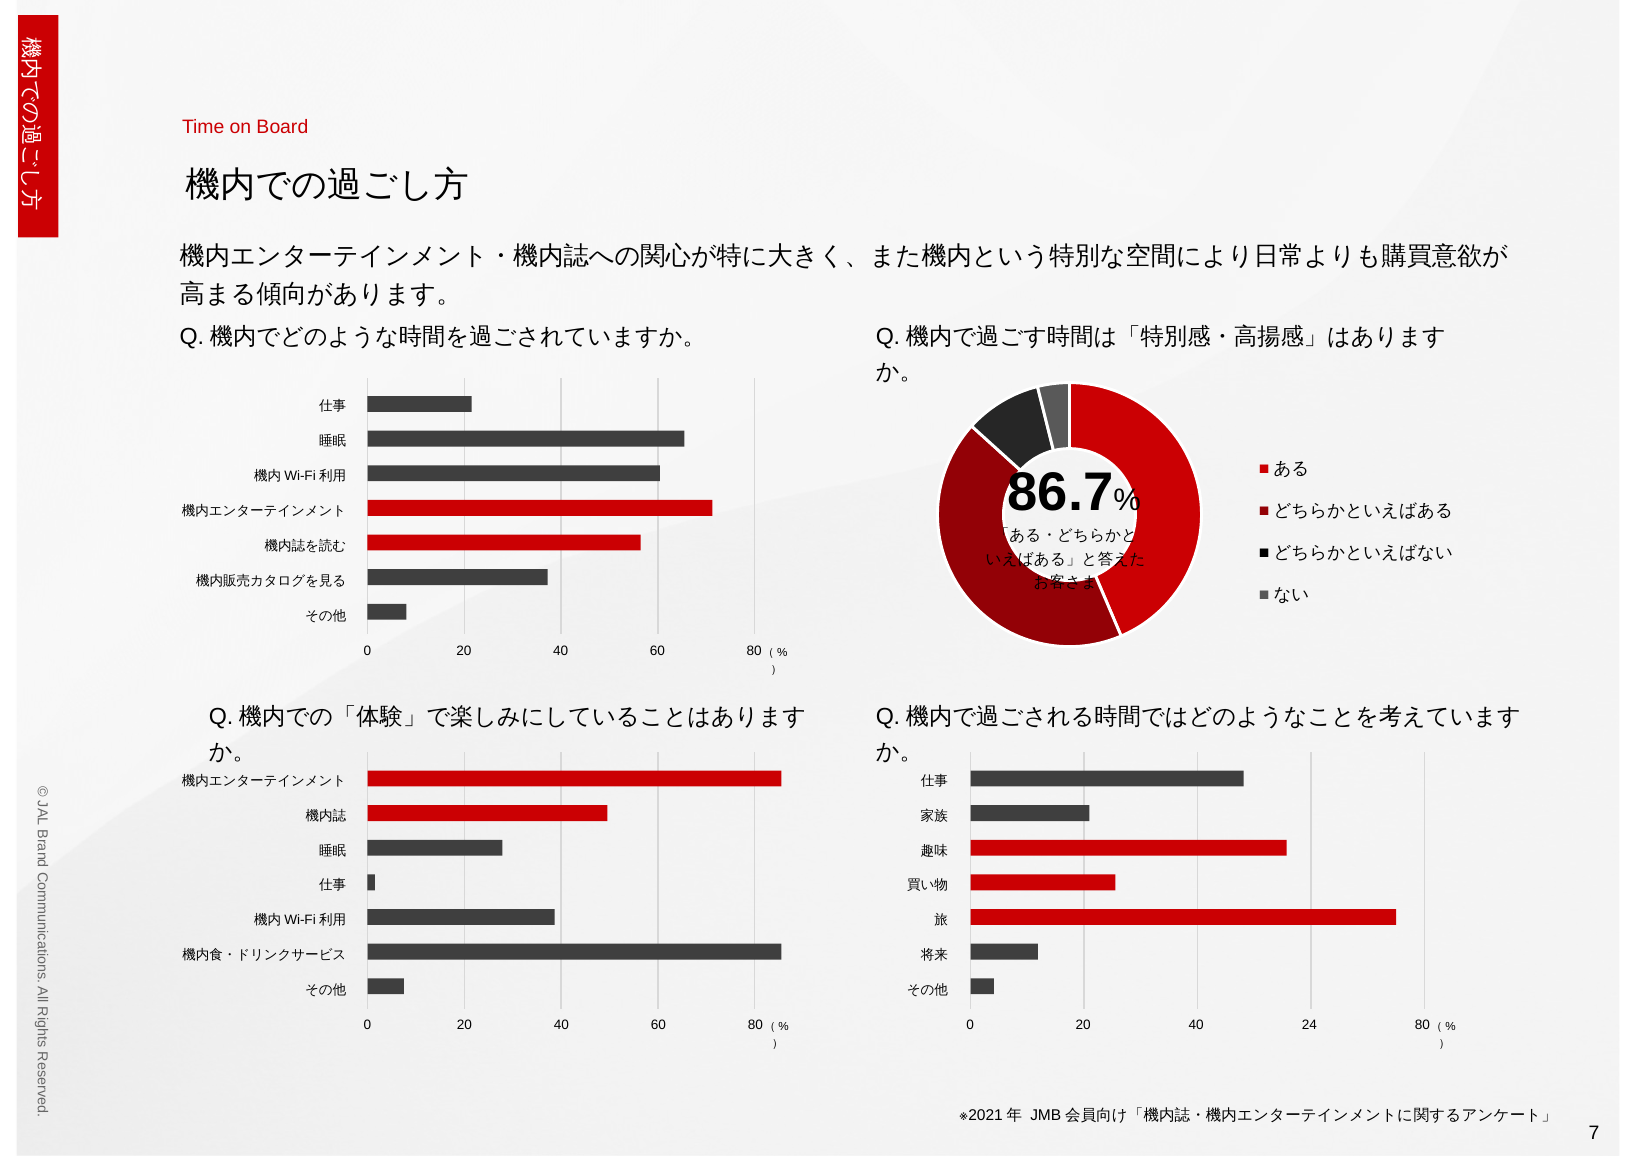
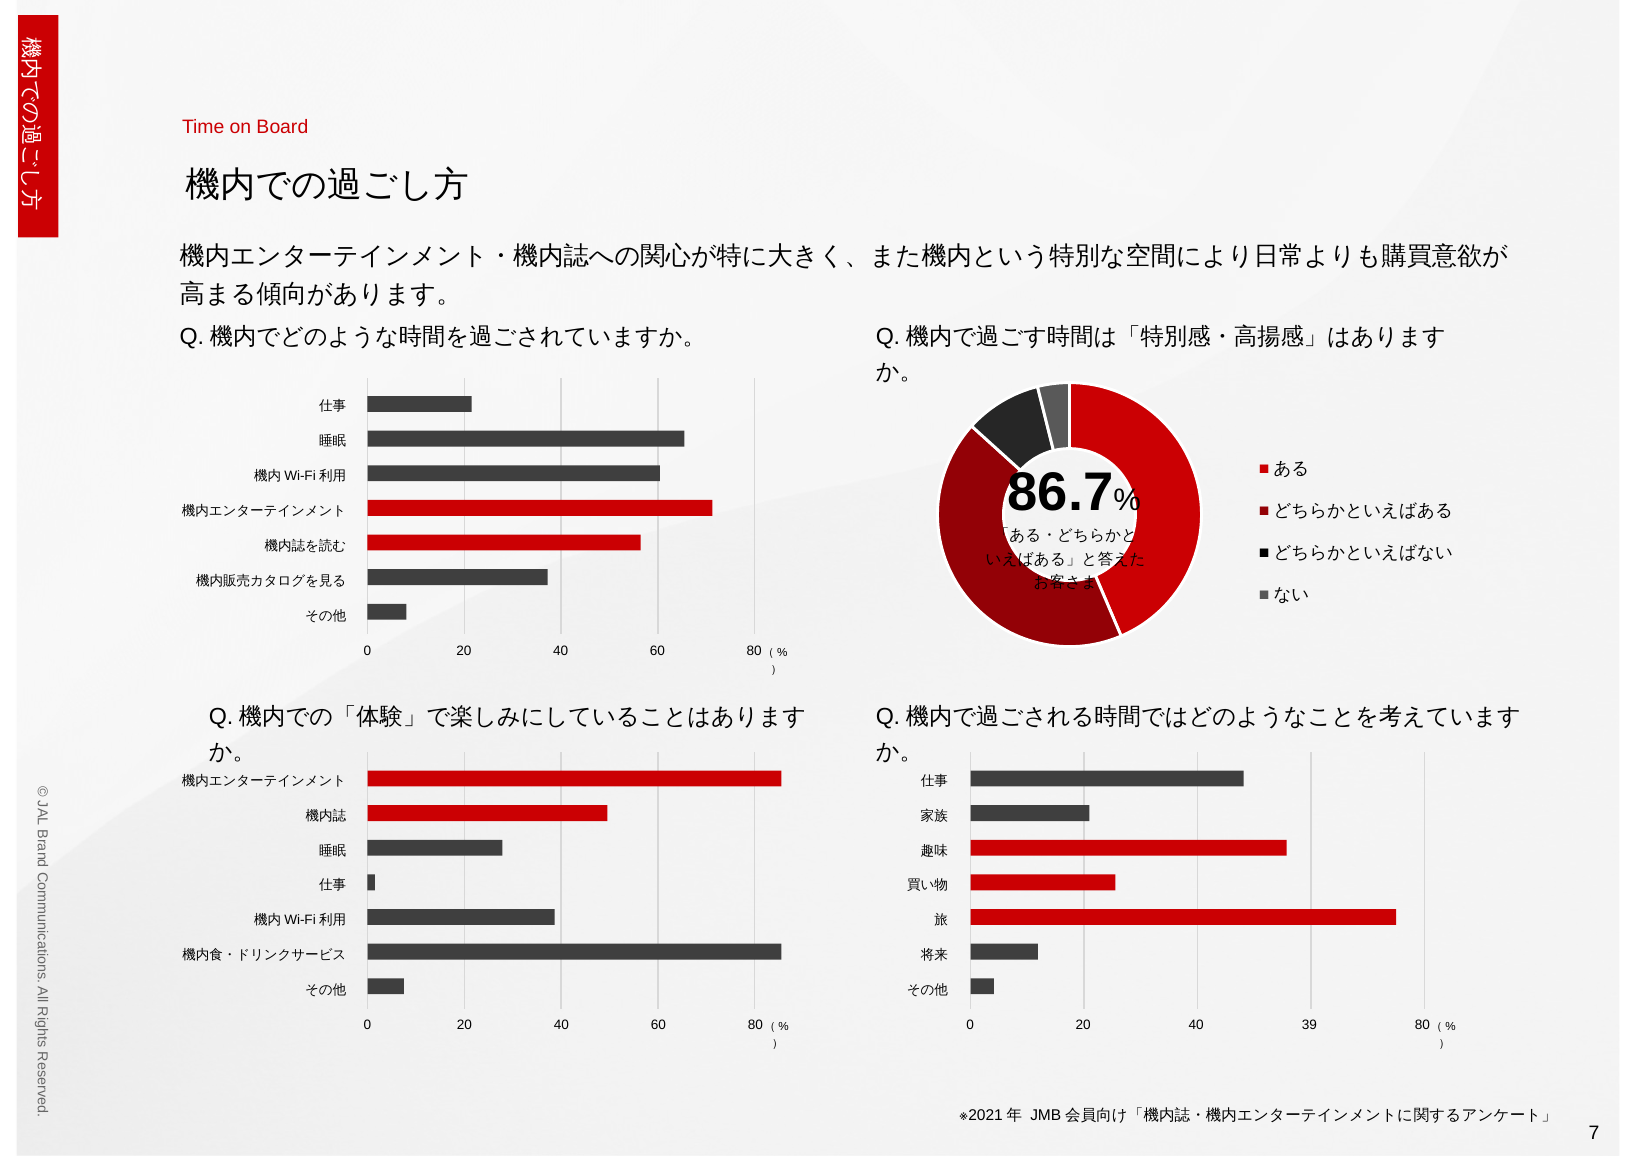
24: 24 -> 39
